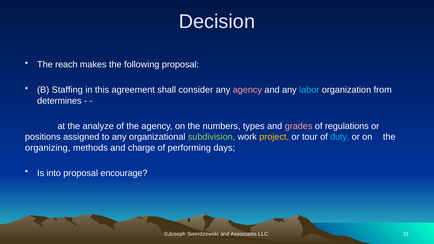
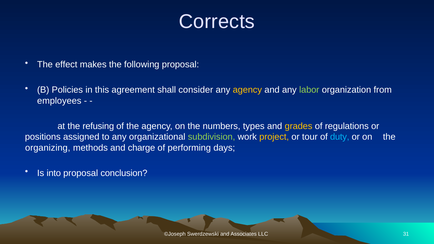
Decision: Decision -> Corrects
reach: reach -> effect
Staffing: Staffing -> Policies
agency at (247, 90) colour: pink -> yellow
labor colour: light blue -> light green
determines: determines -> employees
analyze: analyze -> refusing
grades colour: pink -> yellow
encourage: encourage -> conclusion
